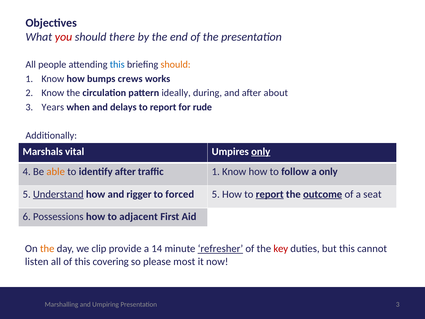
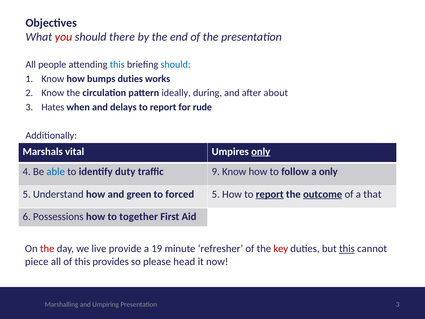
should at (176, 64) colour: orange -> blue
bumps crews: crews -> duties
Years: Years -> Hates
able colour: orange -> blue
identify after: after -> duty
traffic 1: 1 -> 9
Understand underline: present -> none
rigger: rigger -> green
seat: seat -> that
adjacent: adjacent -> together
the at (47, 248) colour: orange -> red
clip: clip -> live
14: 14 -> 19
refresher underline: present -> none
this at (347, 248) underline: none -> present
listen: listen -> piece
covering: covering -> provides
most: most -> head
